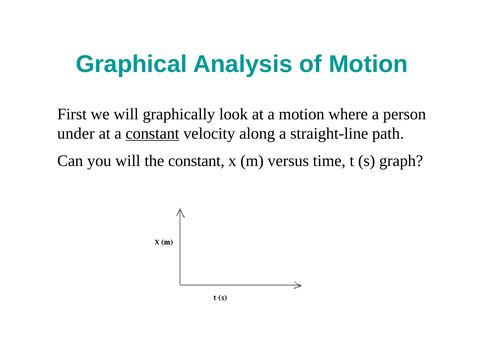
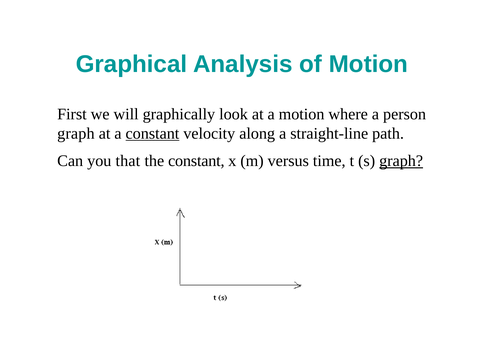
under at (76, 133): under -> graph
you will: will -> that
graph at (401, 161) underline: none -> present
